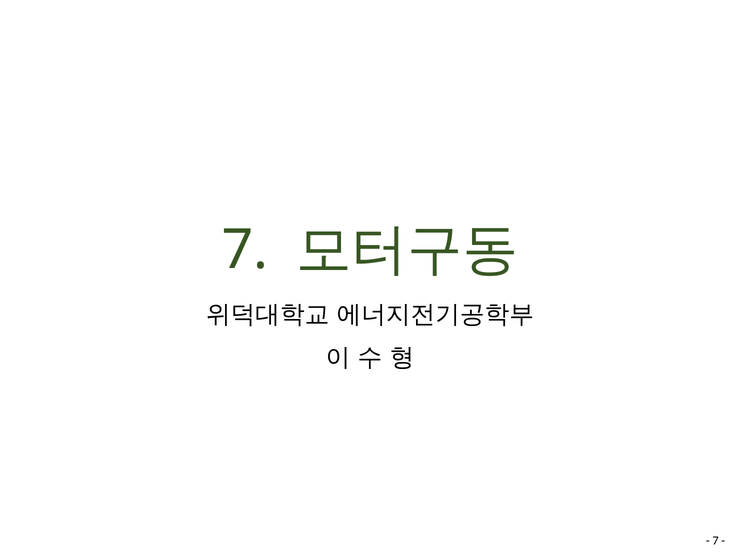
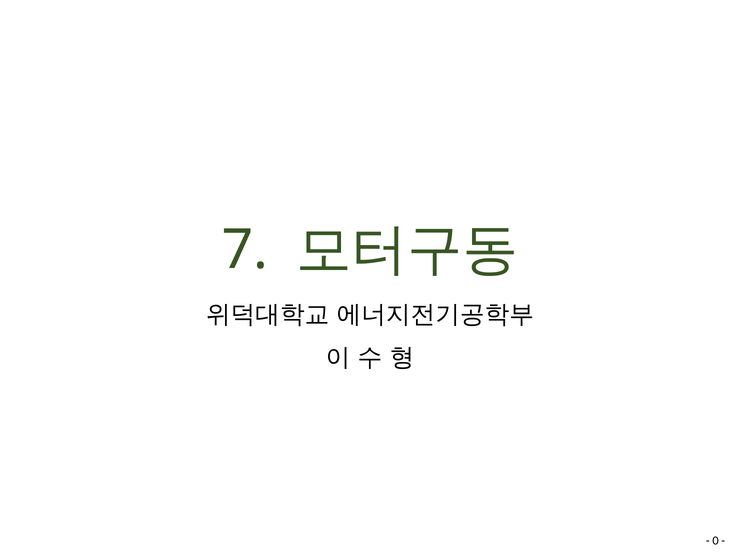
7 at (716, 541): 7 -> 0
